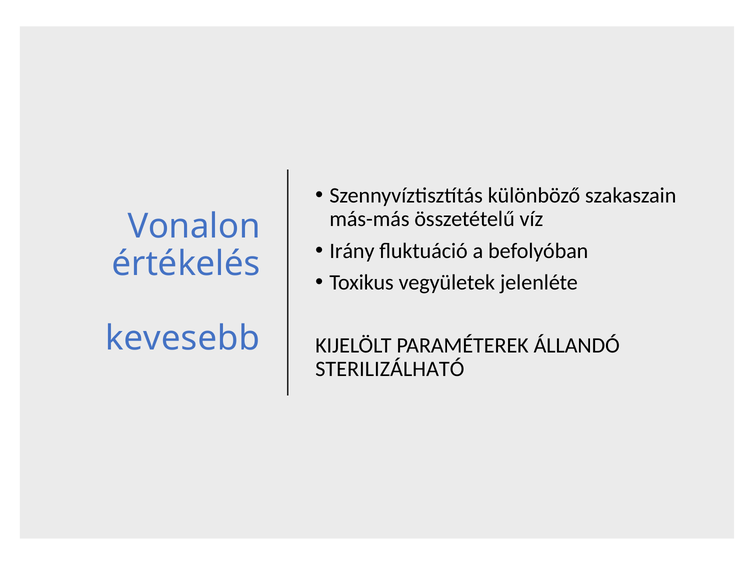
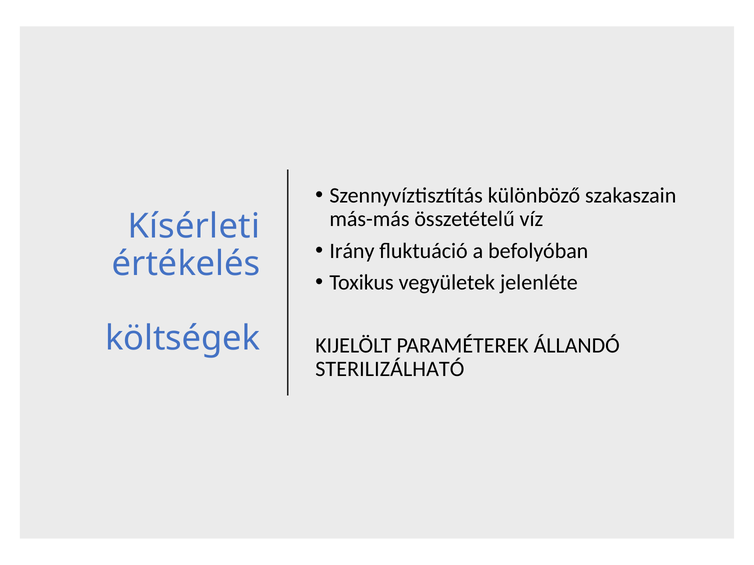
Vonalon: Vonalon -> Kísérleti
kevesebb: kevesebb -> költségek
